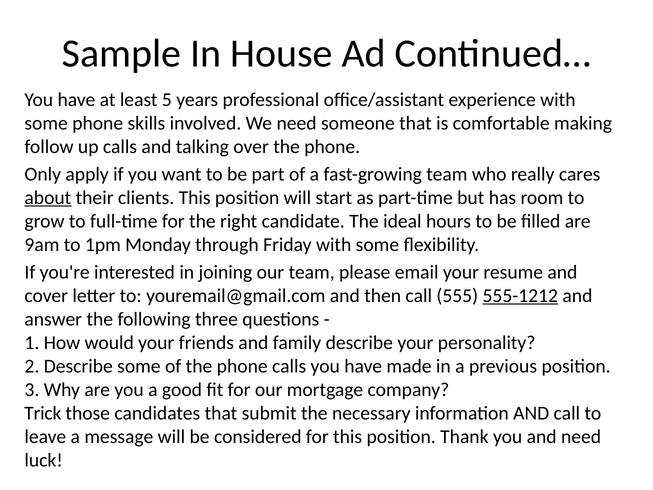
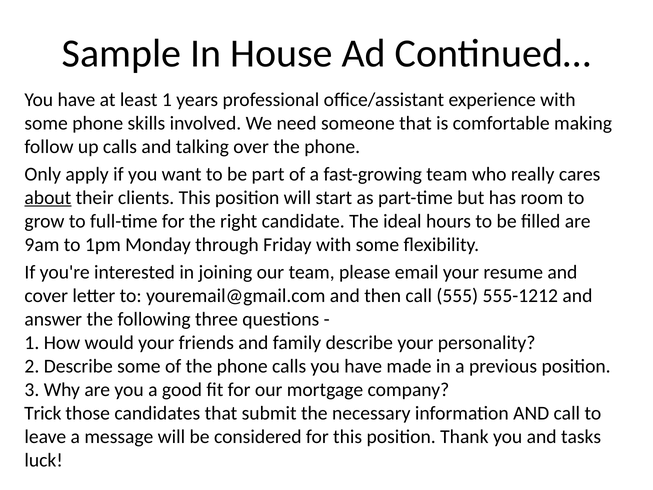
least 5: 5 -> 1
555-1212 underline: present -> none
and need: need -> tasks
